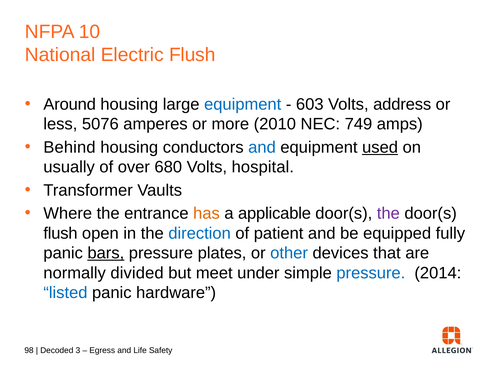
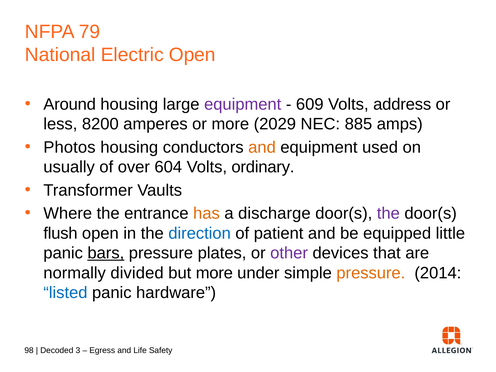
10: 10 -> 79
Electric Flush: Flush -> Open
equipment at (243, 104) colour: blue -> purple
603: 603 -> 609
5076: 5076 -> 8200
2010: 2010 -> 2029
749: 749 -> 885
Behind: Behind -> Photos
and at (262, 147) colour: blue -> orange
used underline: present -> none
680: 680 -> 604
hospital: hospital -> ordinary
applicable: applicable -> discharge
fully: fully -> little
other colour: blue -> purple
but meet: meet -> more
pressure at (371, 273) colour: blue -> orange
